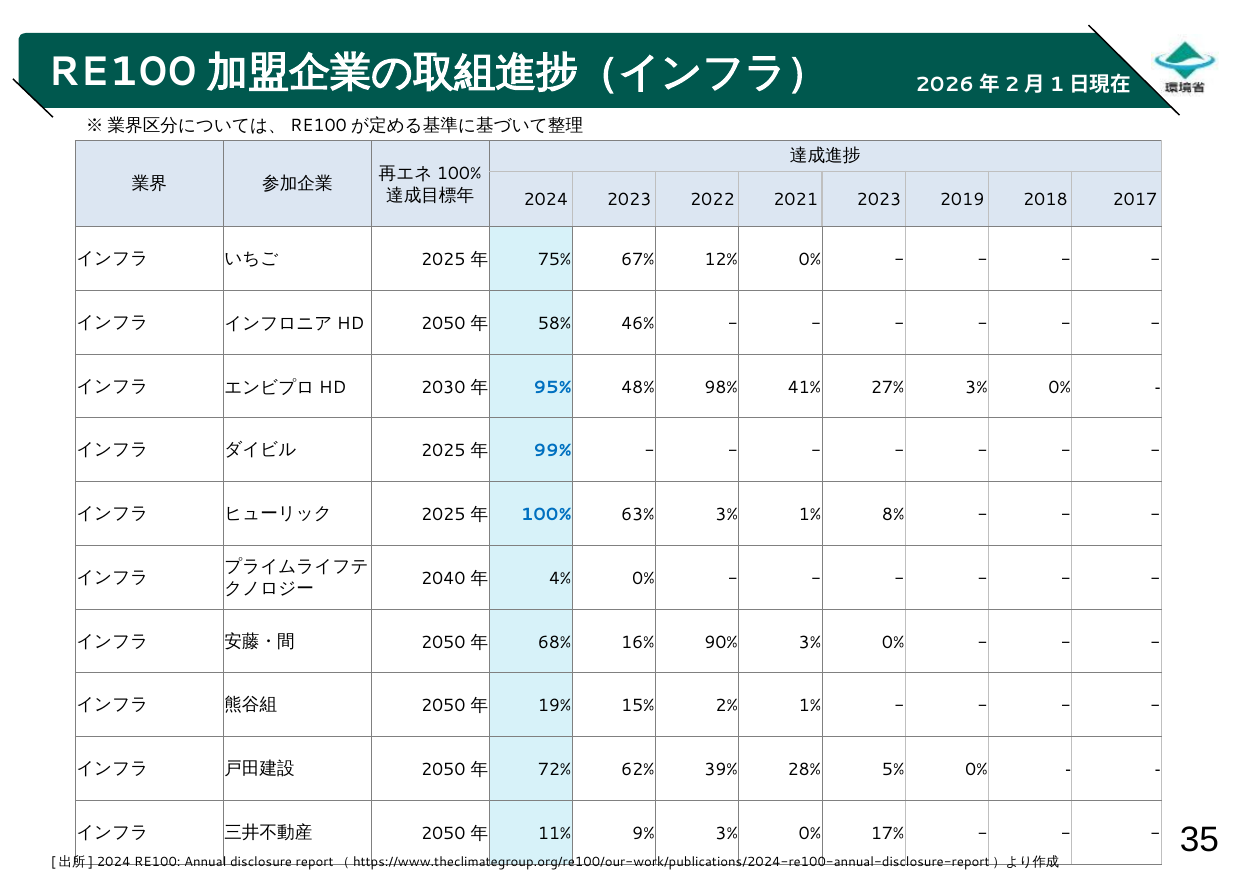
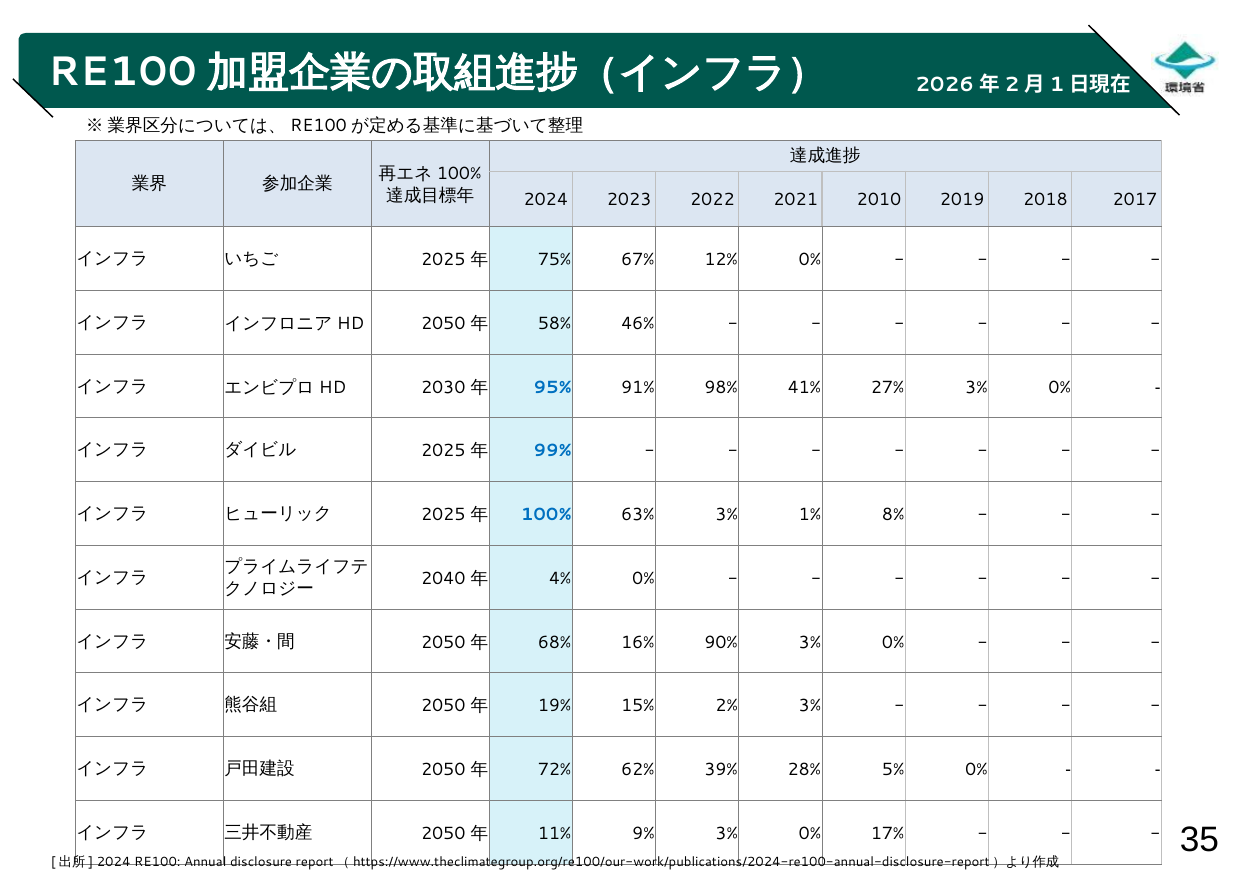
2021 2023: 2023 -> 2010
48%: 48% -> 91%
2% 1%: 1% -> 3%
